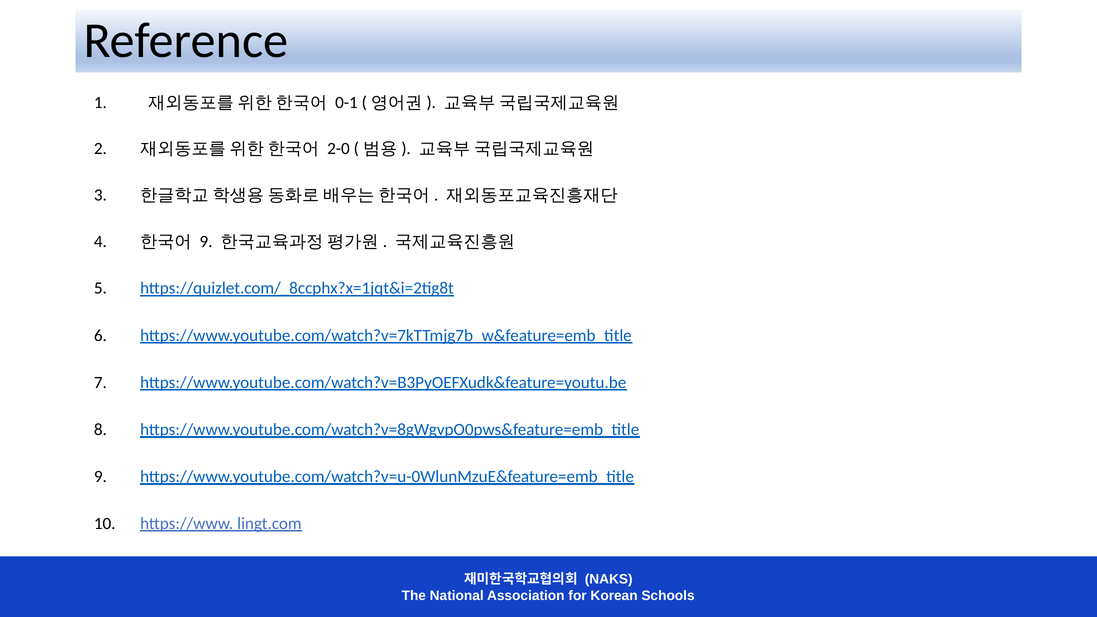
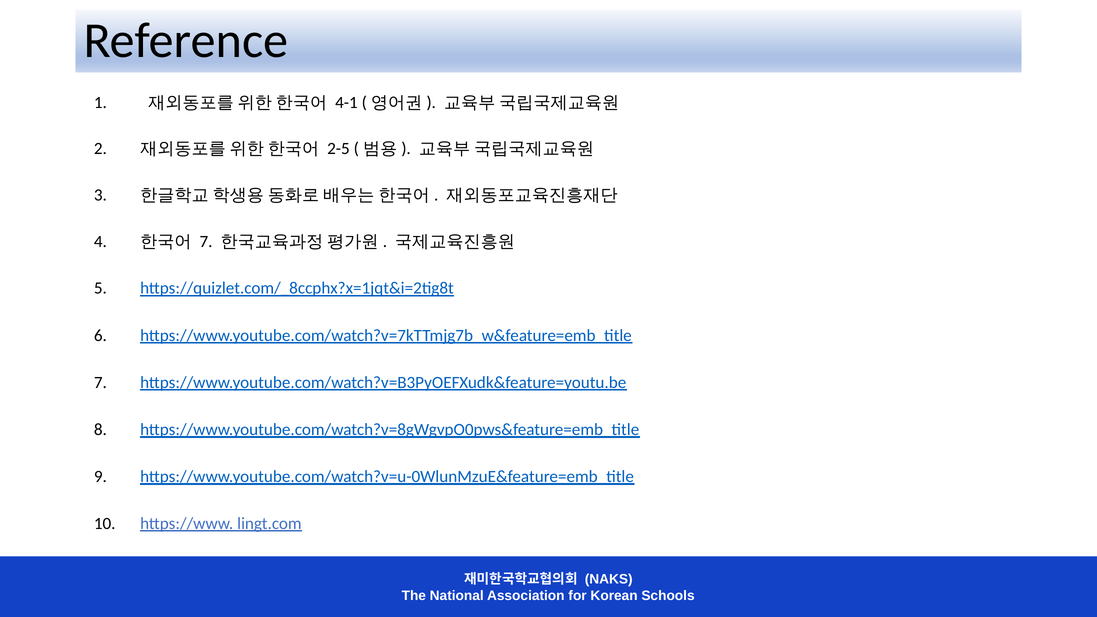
0-1: 0-1 -> 4-1
2-0: 2-0 -> 2-5
9 at (206, 242): 9 -> 7
